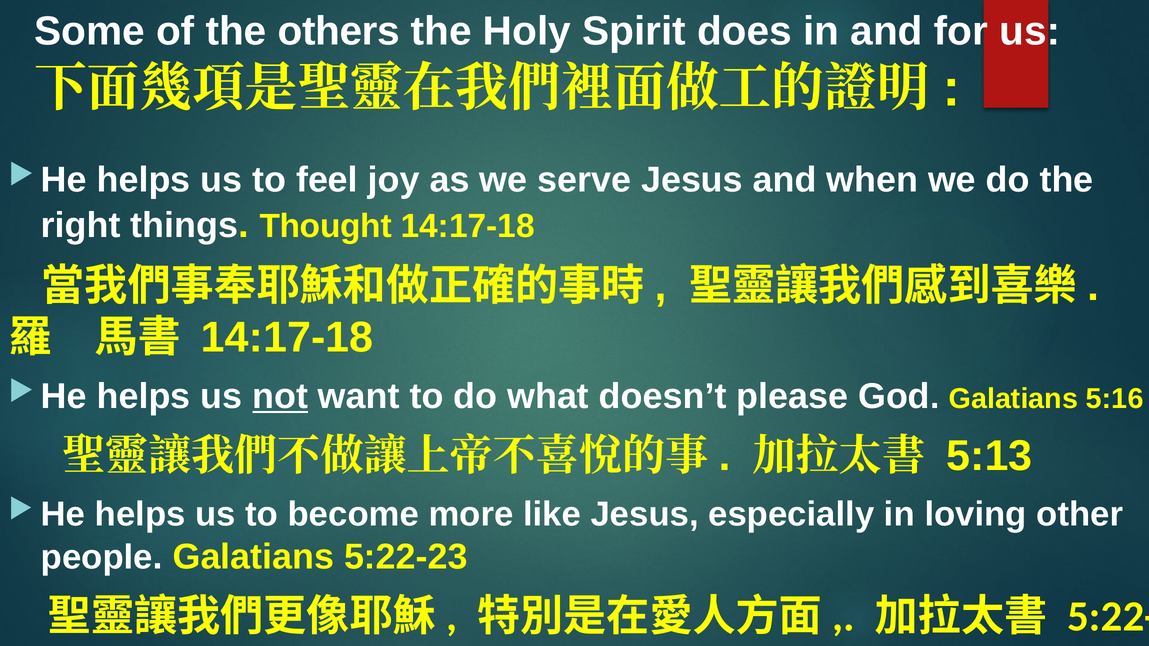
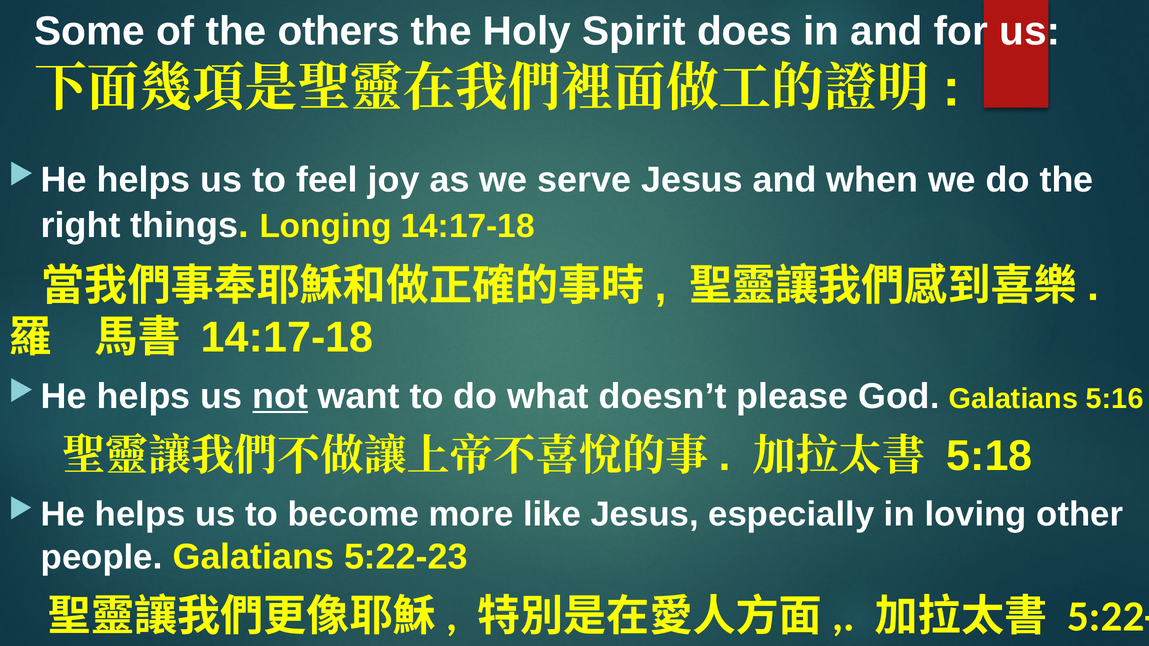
Thought: Thought -> Longing
5:13: 5:13 -> 5:18
